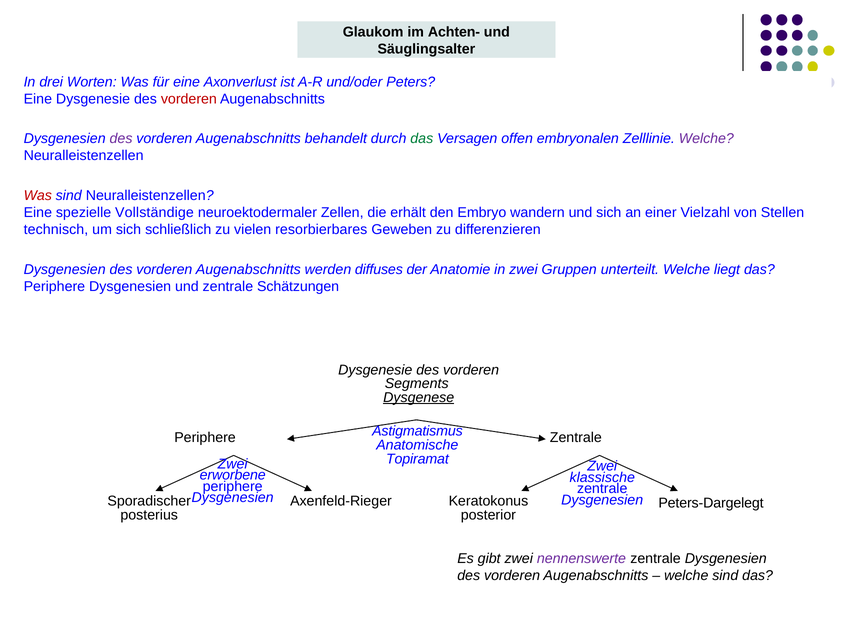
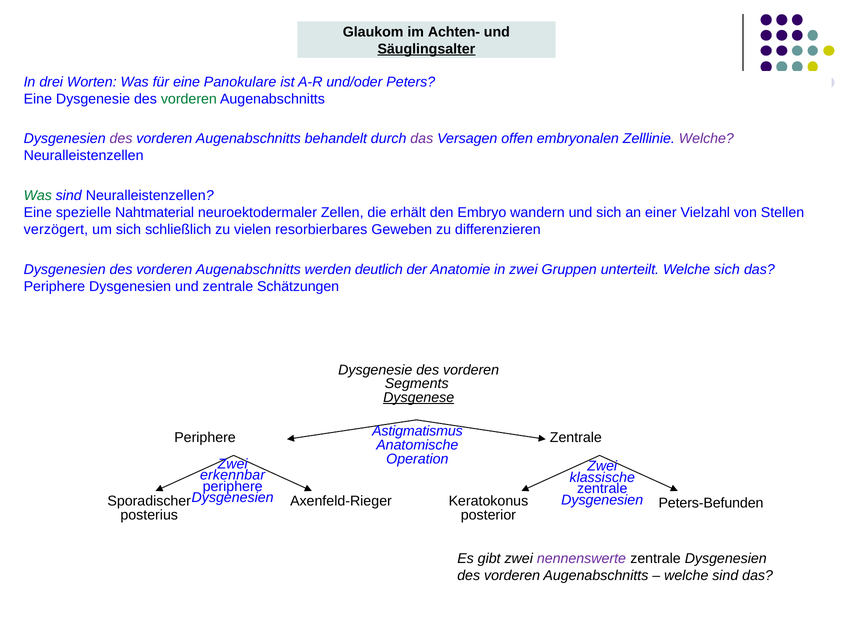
Säuglingsalter underline: none -> present
Axonverlust: Axonverlust -> Panokulare
vorderen at (189, 99) colour: red -> green
das at (422, 139) colour: green -> purple
Was at (38, 195) colour: red -> green
Vollständige: Vollständige -> Nahtmaterial
technisch: technisch -> verzögert
diffuses: diffuses -> deutlich
Welche liegt: liegt -> sich
Topiramat: Topiramat -> Operation
erworbene: erworbene -> erkennbar
Peters-Dargelegt: Peters-Dargelegt -> Peters-Befunden
